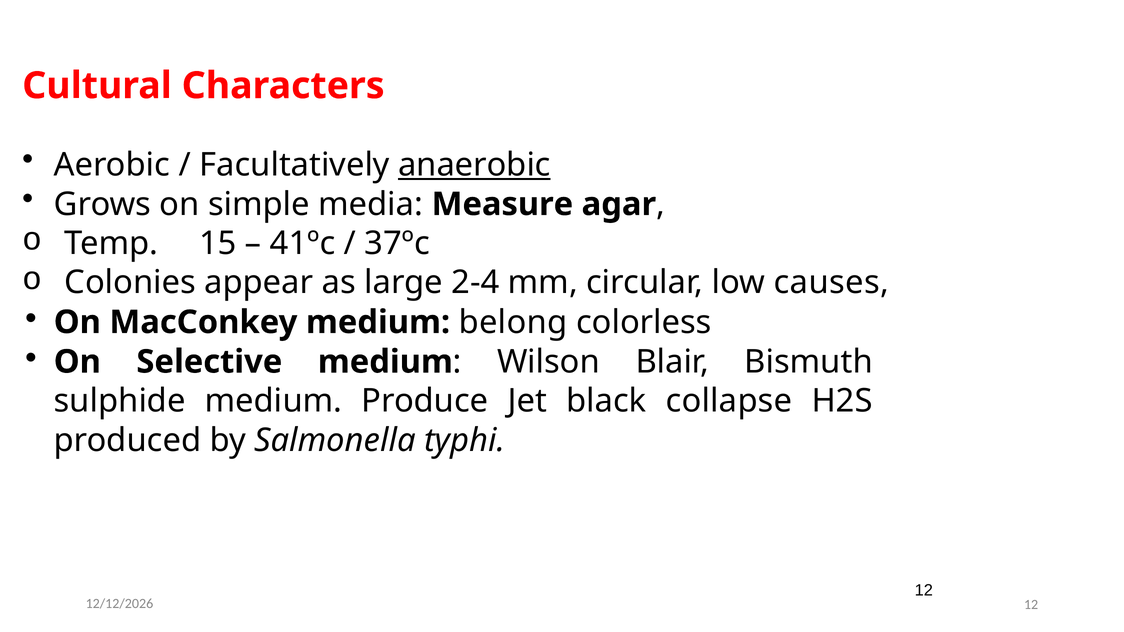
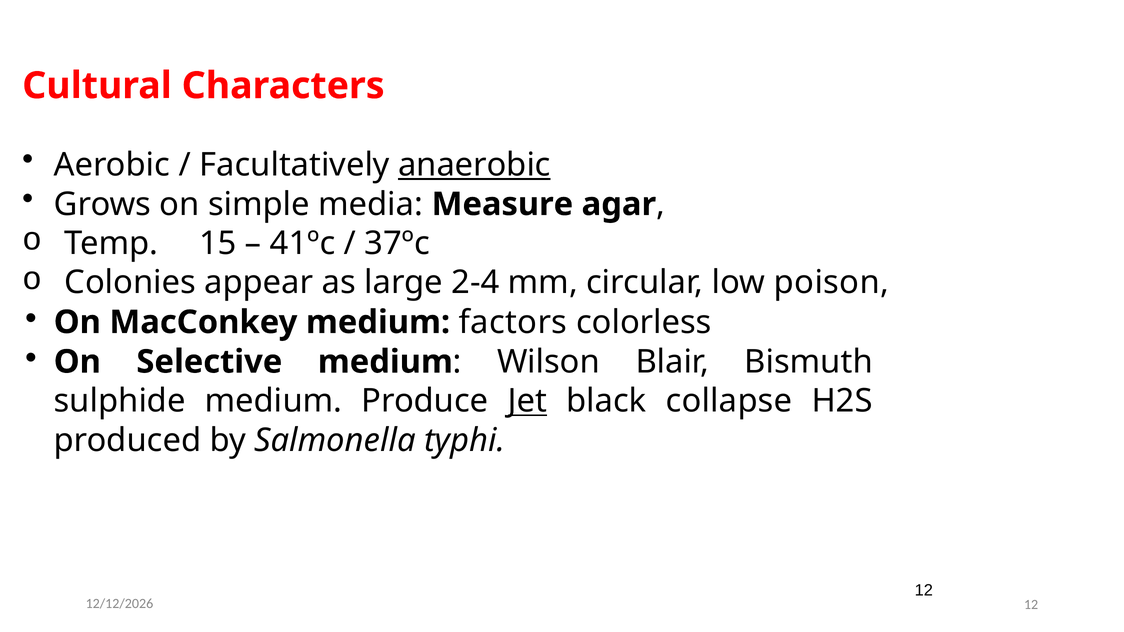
causes: causes -> poison
belong: belong -> factors
Jet underline: none -> present
